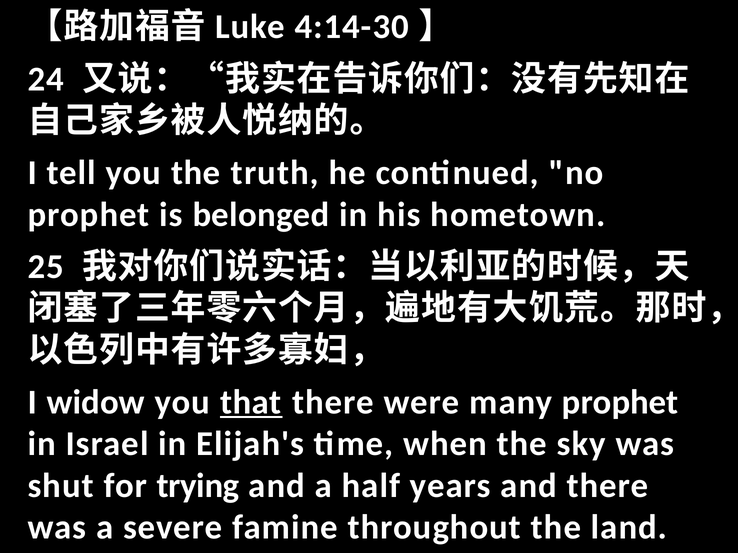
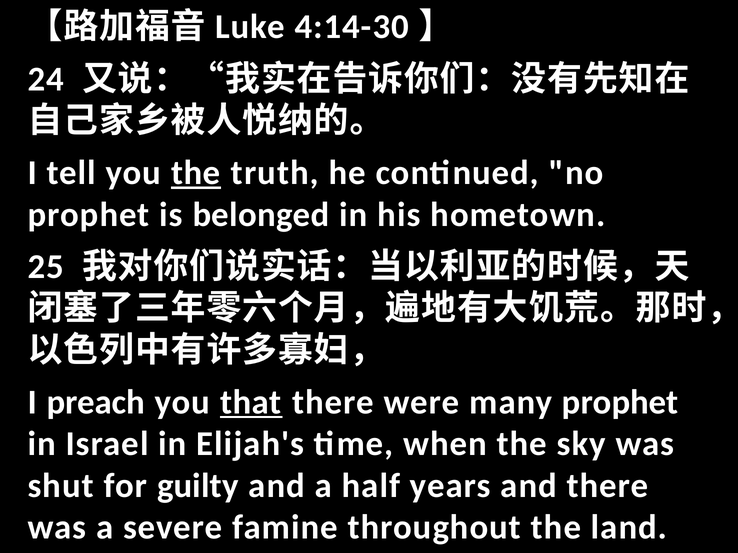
the at (196, 173) underline: none -> present
widow: widow -> preach
trying: trying -> guilty
